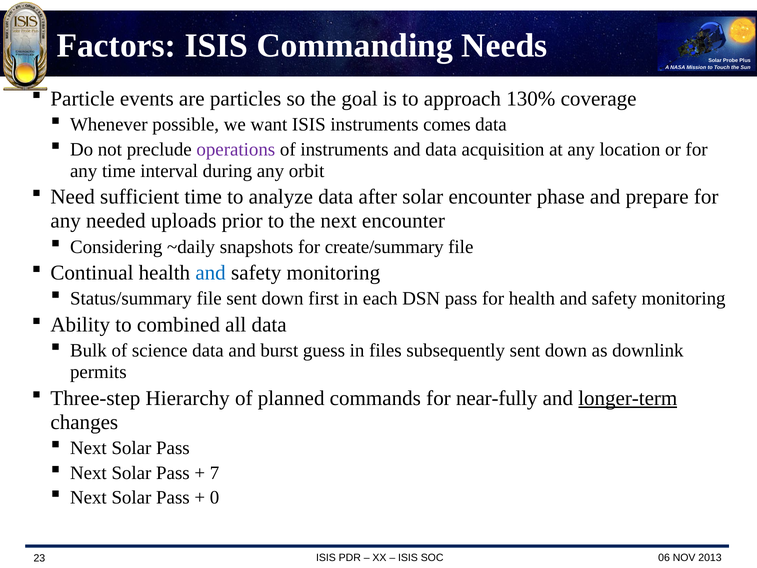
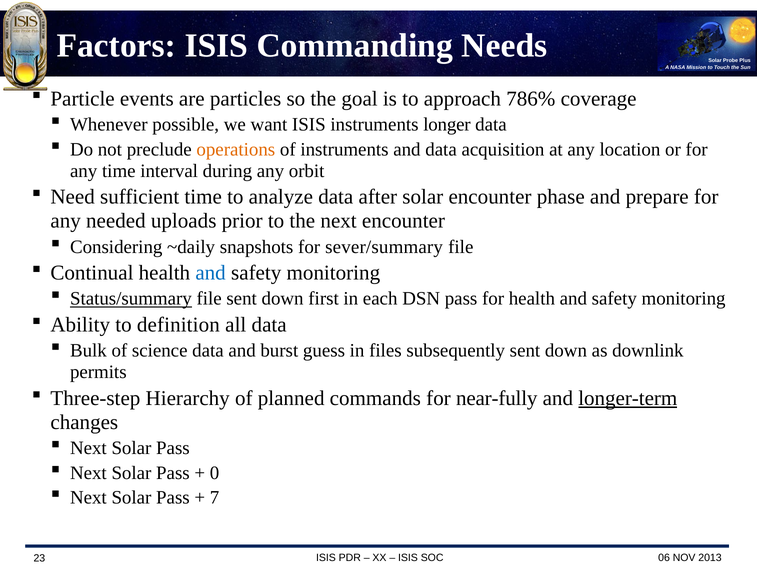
130%: 130% -> 786%
comes: comes -> longer
operations colour: purple -> orange
create/summary: create/summary -> sever/summary
Status/summary underline: none -> present
combined: combined -> definition
7: 7 -> 0
0: 0 -> 7
